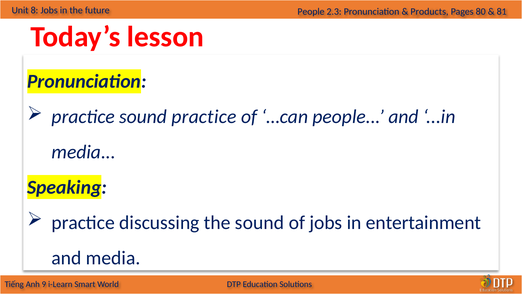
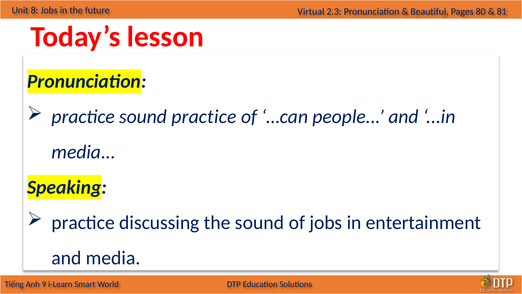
People at (311, 12): People -> Virtual
Products: Products -> Beautiful
